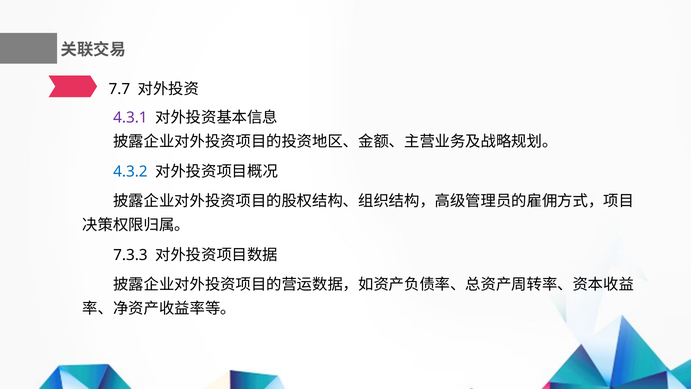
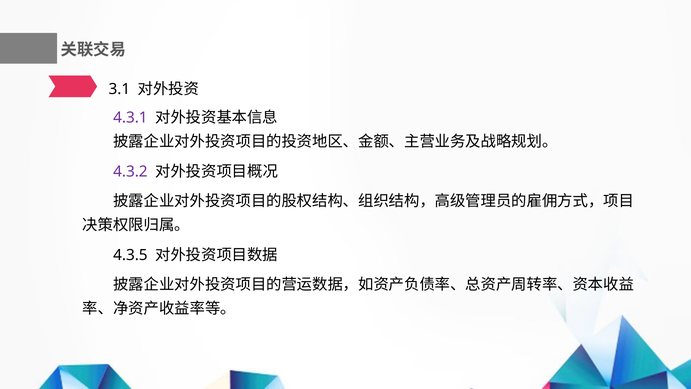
7.7: 7.7 -> 3.1
4.3.2 colour: blue -> purple
7.3.3: 7.3.3 -> 4.3.5
